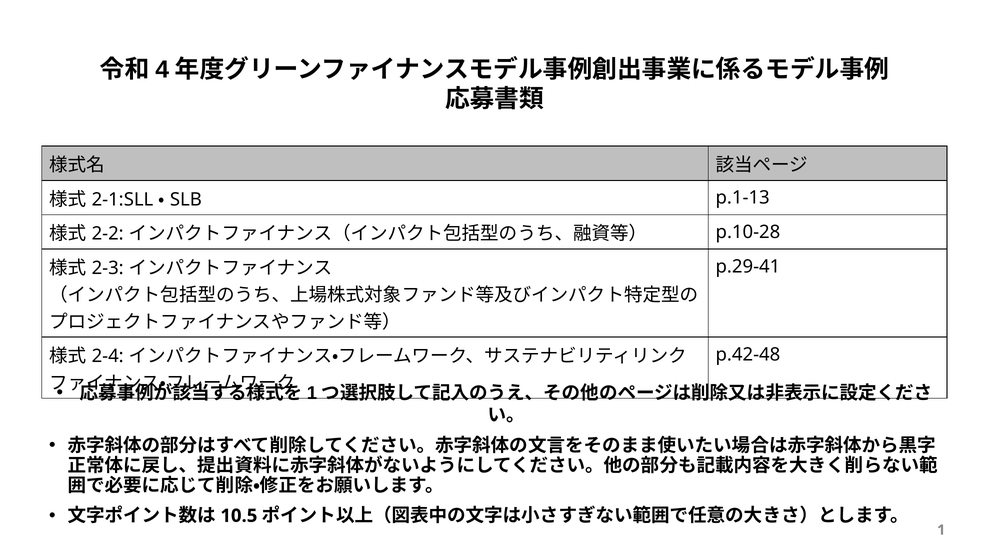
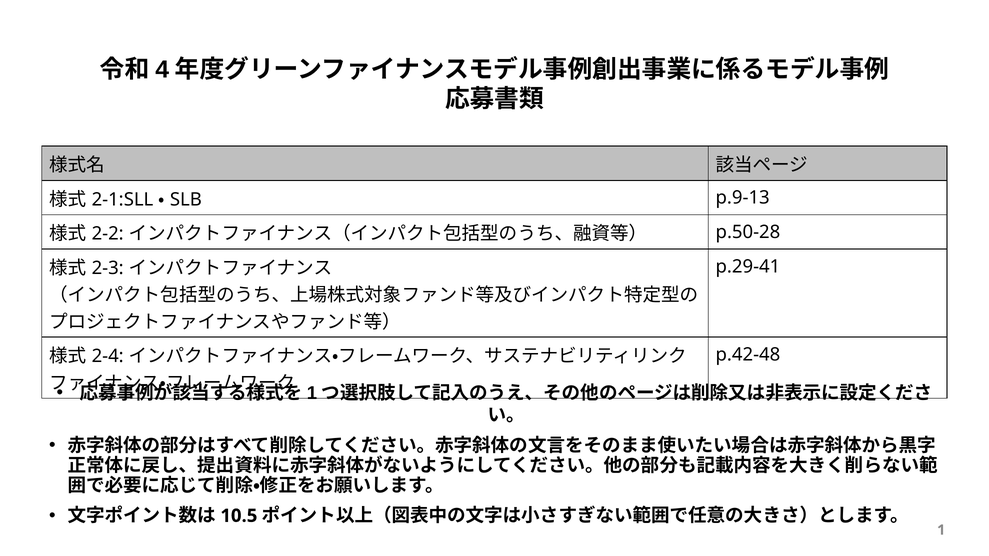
p.1-13: p.1-13 -> p.9-13
p.10-28: p.10-28 -> p.50-28
